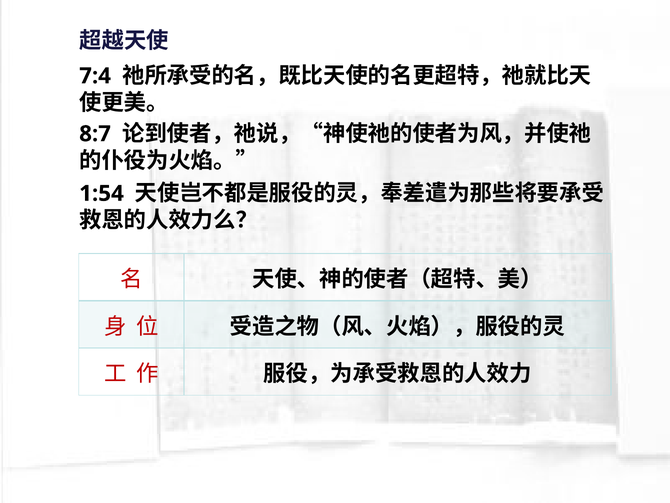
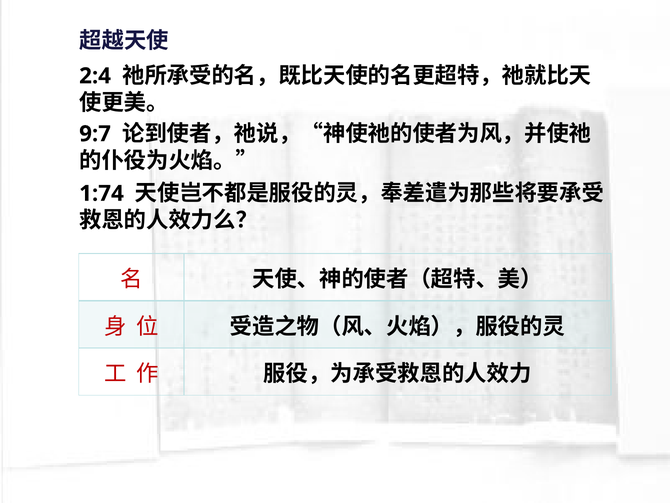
7:4: 7:4 -> 2:4
8:7: 8:7 -> 9:7
1:54: 1:54 -> 1:74
